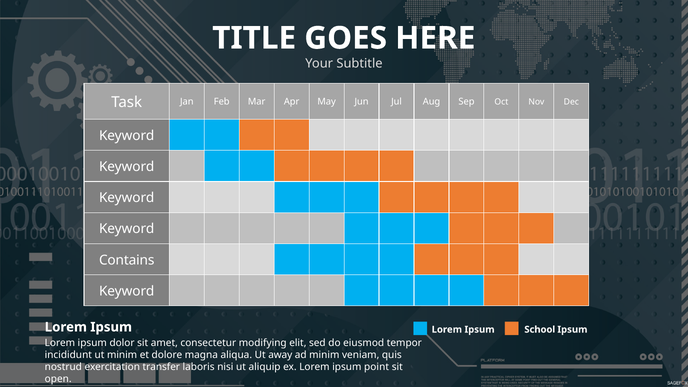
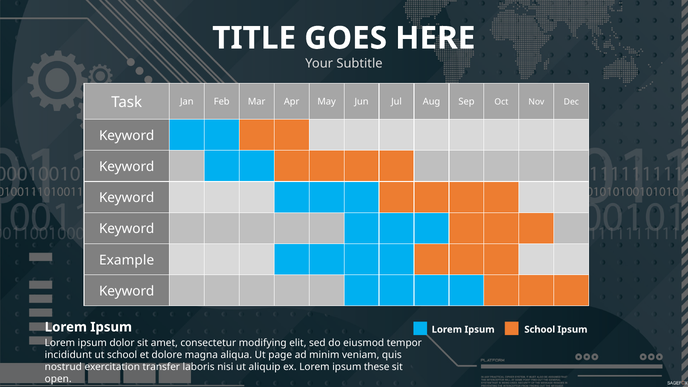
Contains: Contains -> Example
ut minim: minim -> school
away: away -> page
point: point -> these
